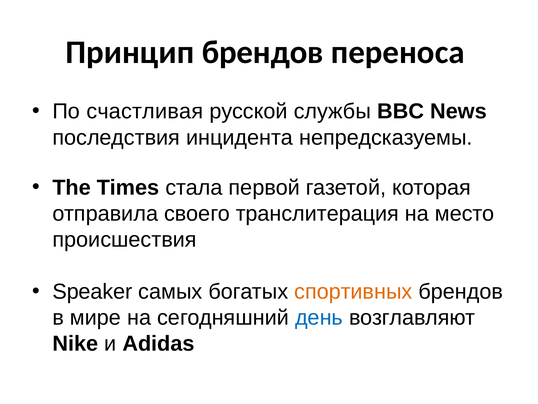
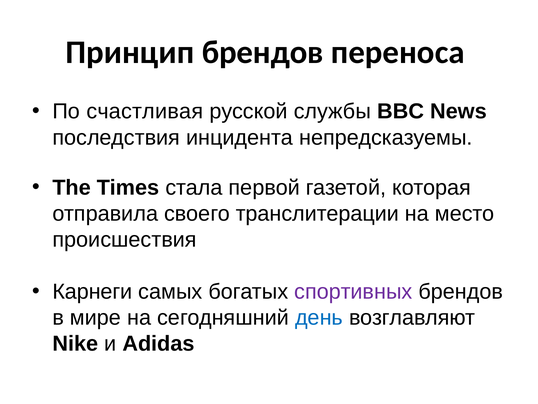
транслитерация: транслитерация -> транслитерации
Speaker: Speaker -> Карнеги
спортивных colour: orange -> purple
